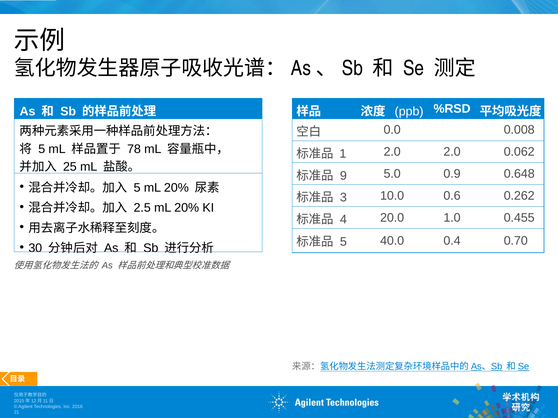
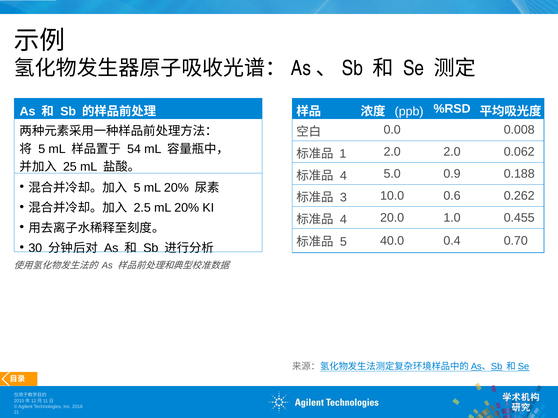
78: 78 -> 54
9 at (343, 176): 9 -> 4
0.648: 0.648 -> 0.188
